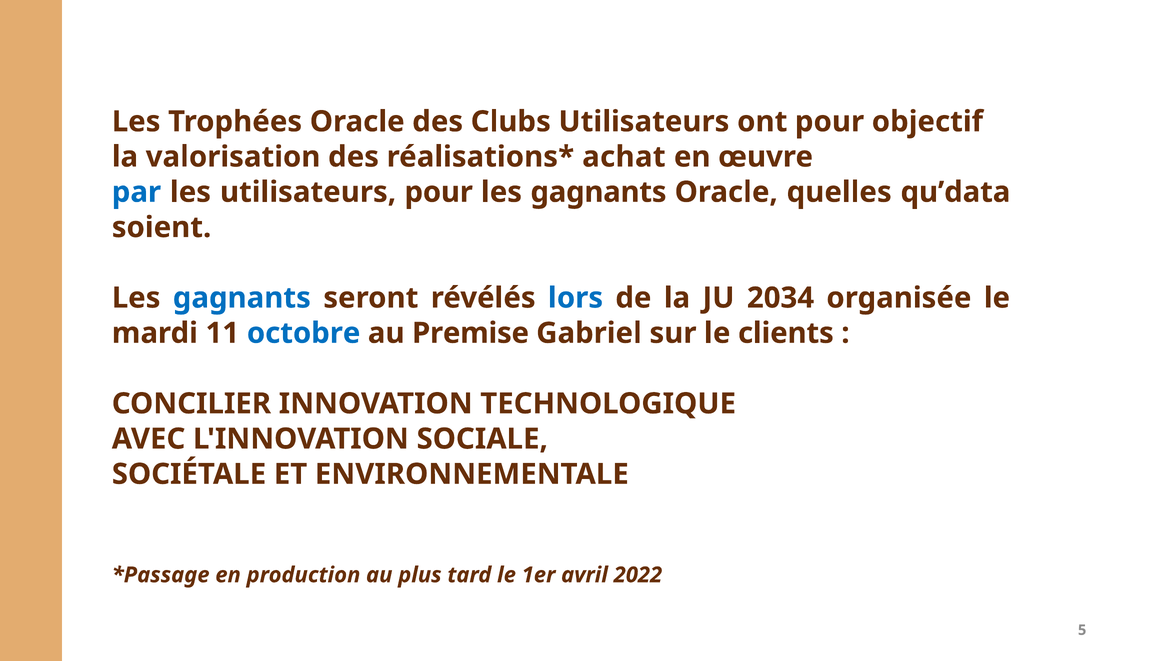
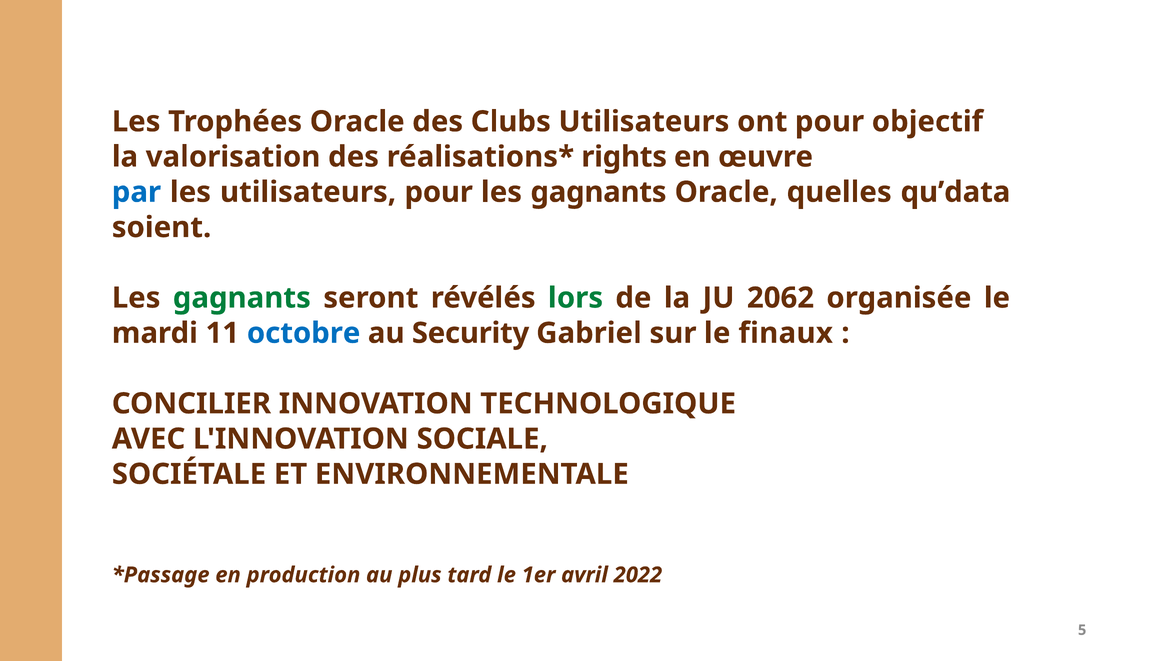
achat: achat -> rights
gagnants at (242, 298) colour: blue -> green
lors colour: blue -> green
2034: 2034 -> 2062
Premise: Premise -> Security
clients: clients -> finaux
